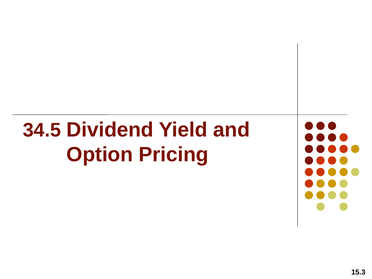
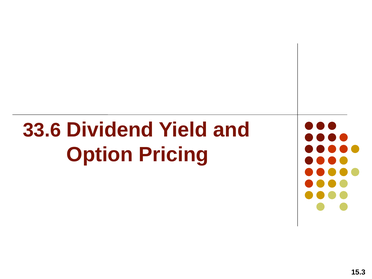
34.5: 34.5 -> 33.6
